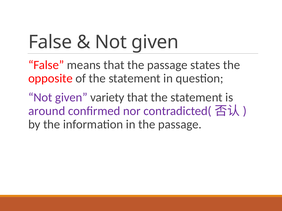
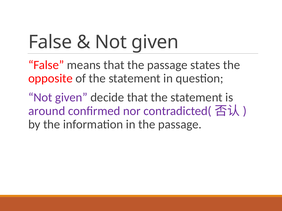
variety: variety -> decide
